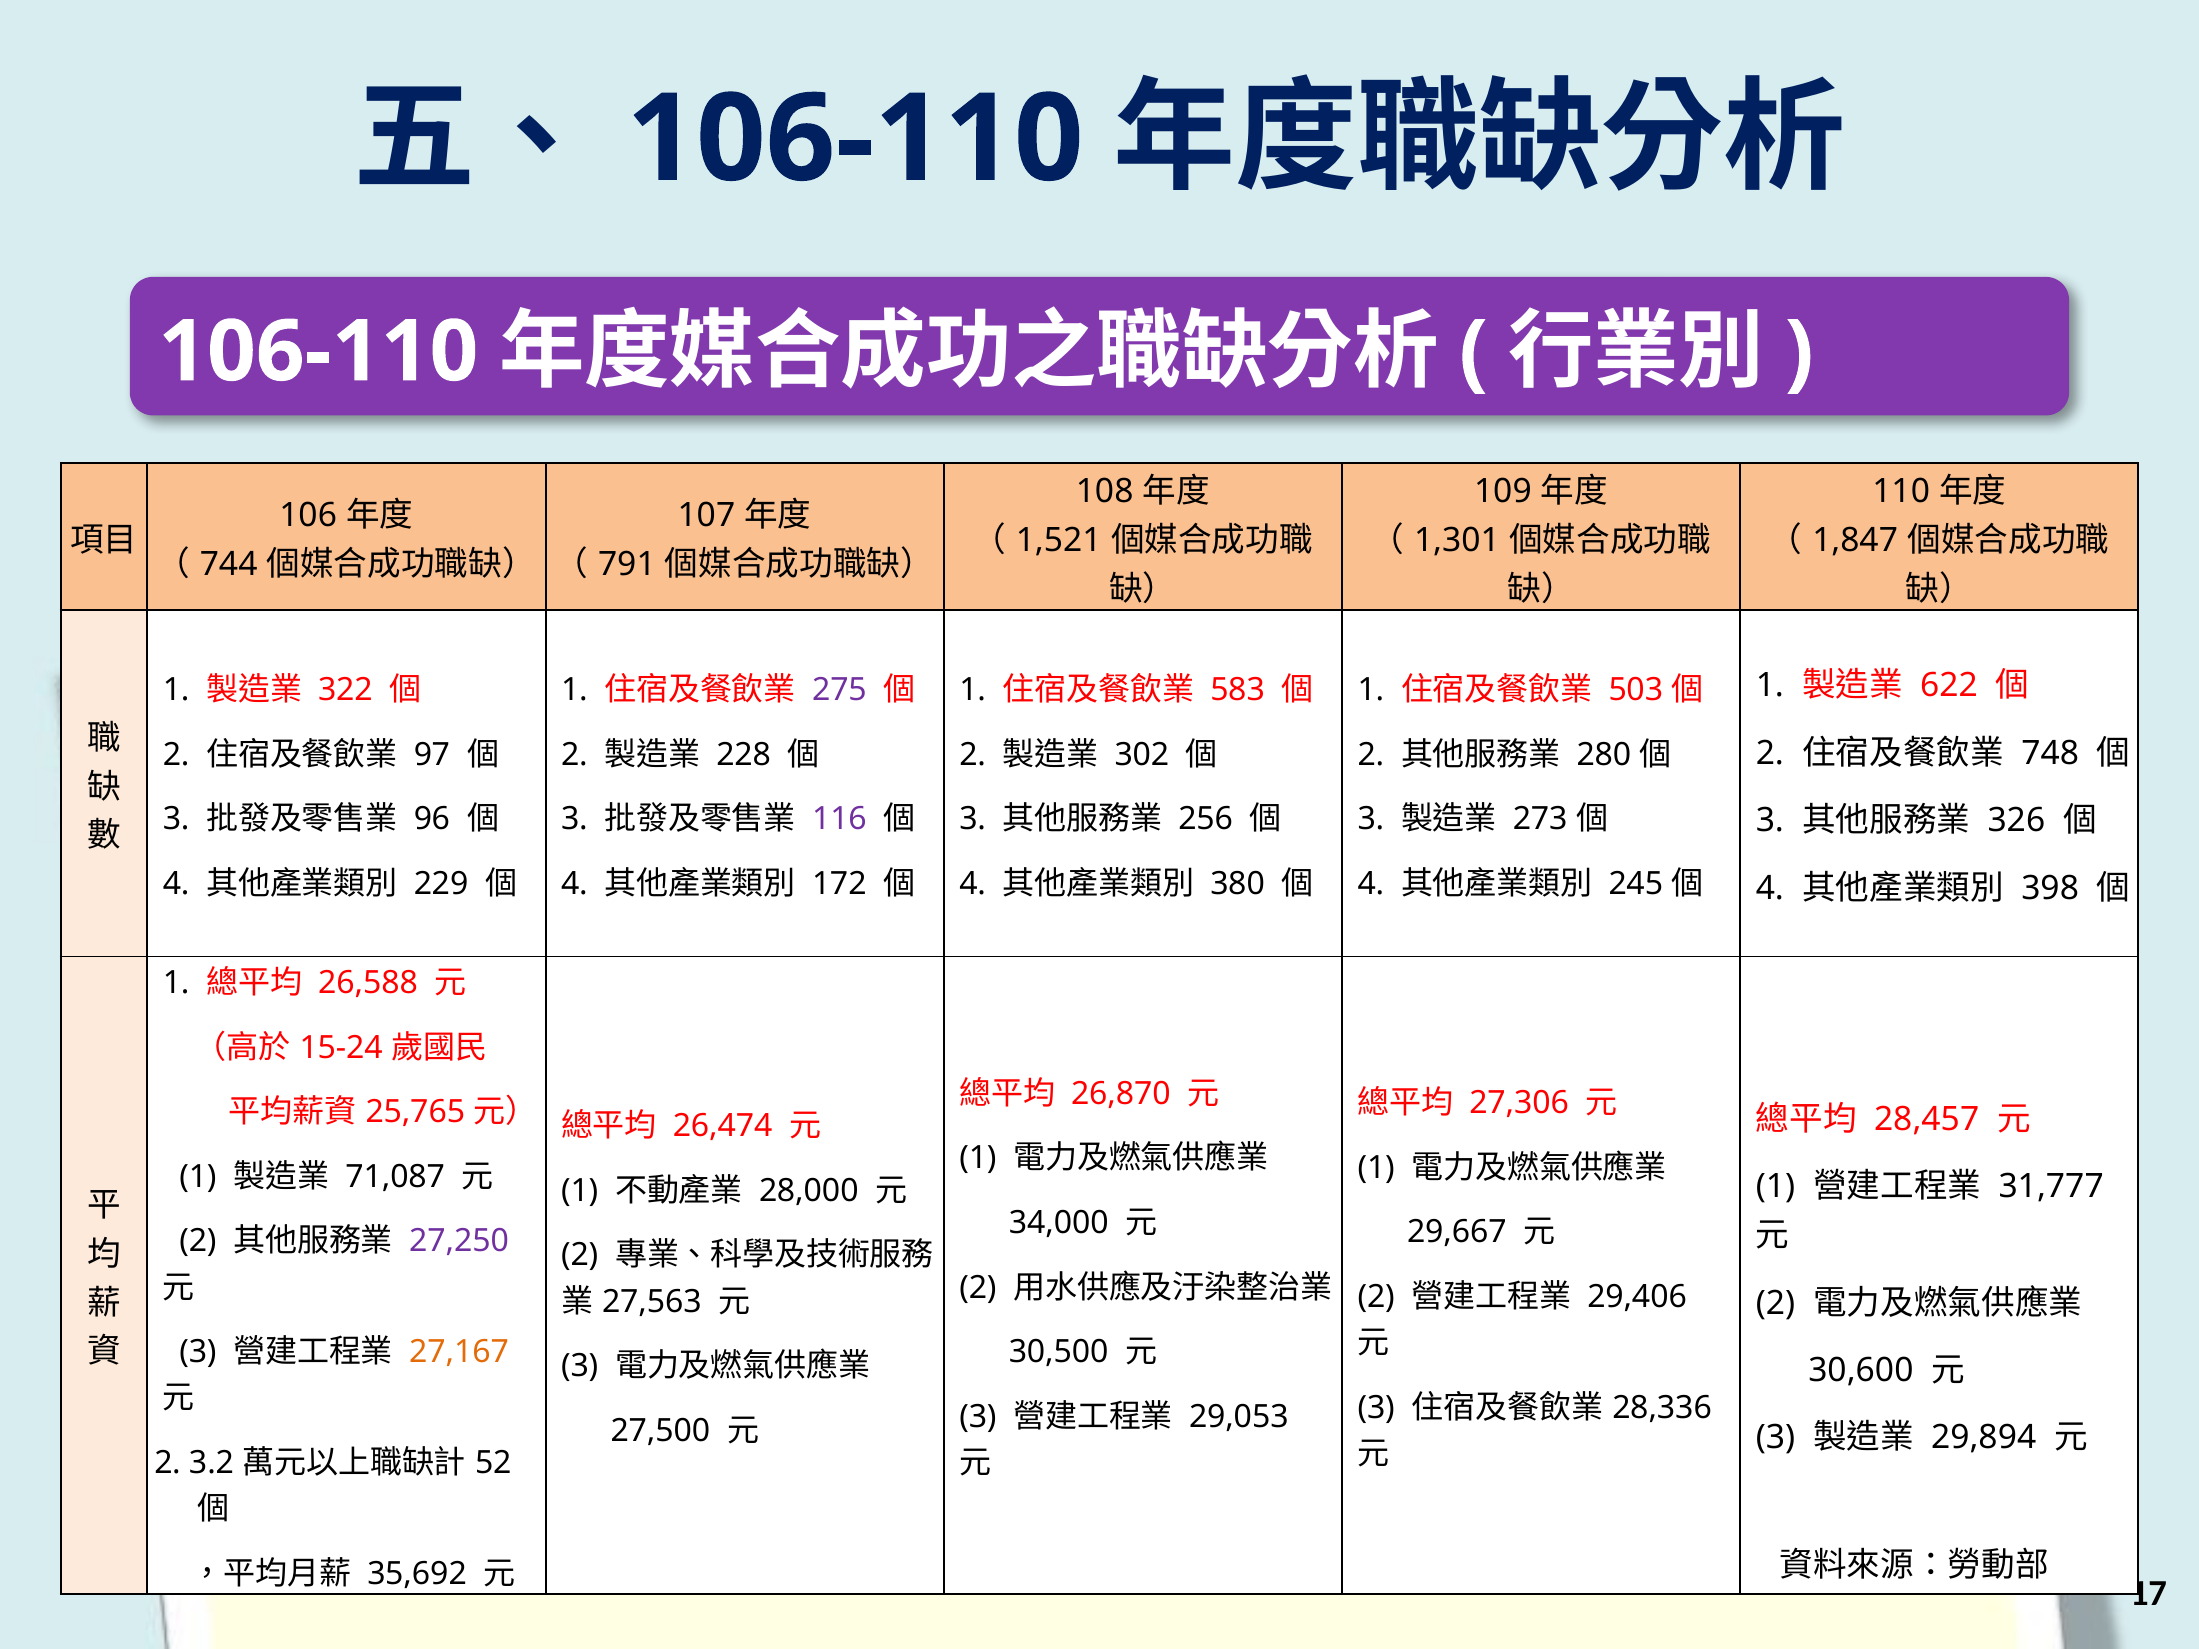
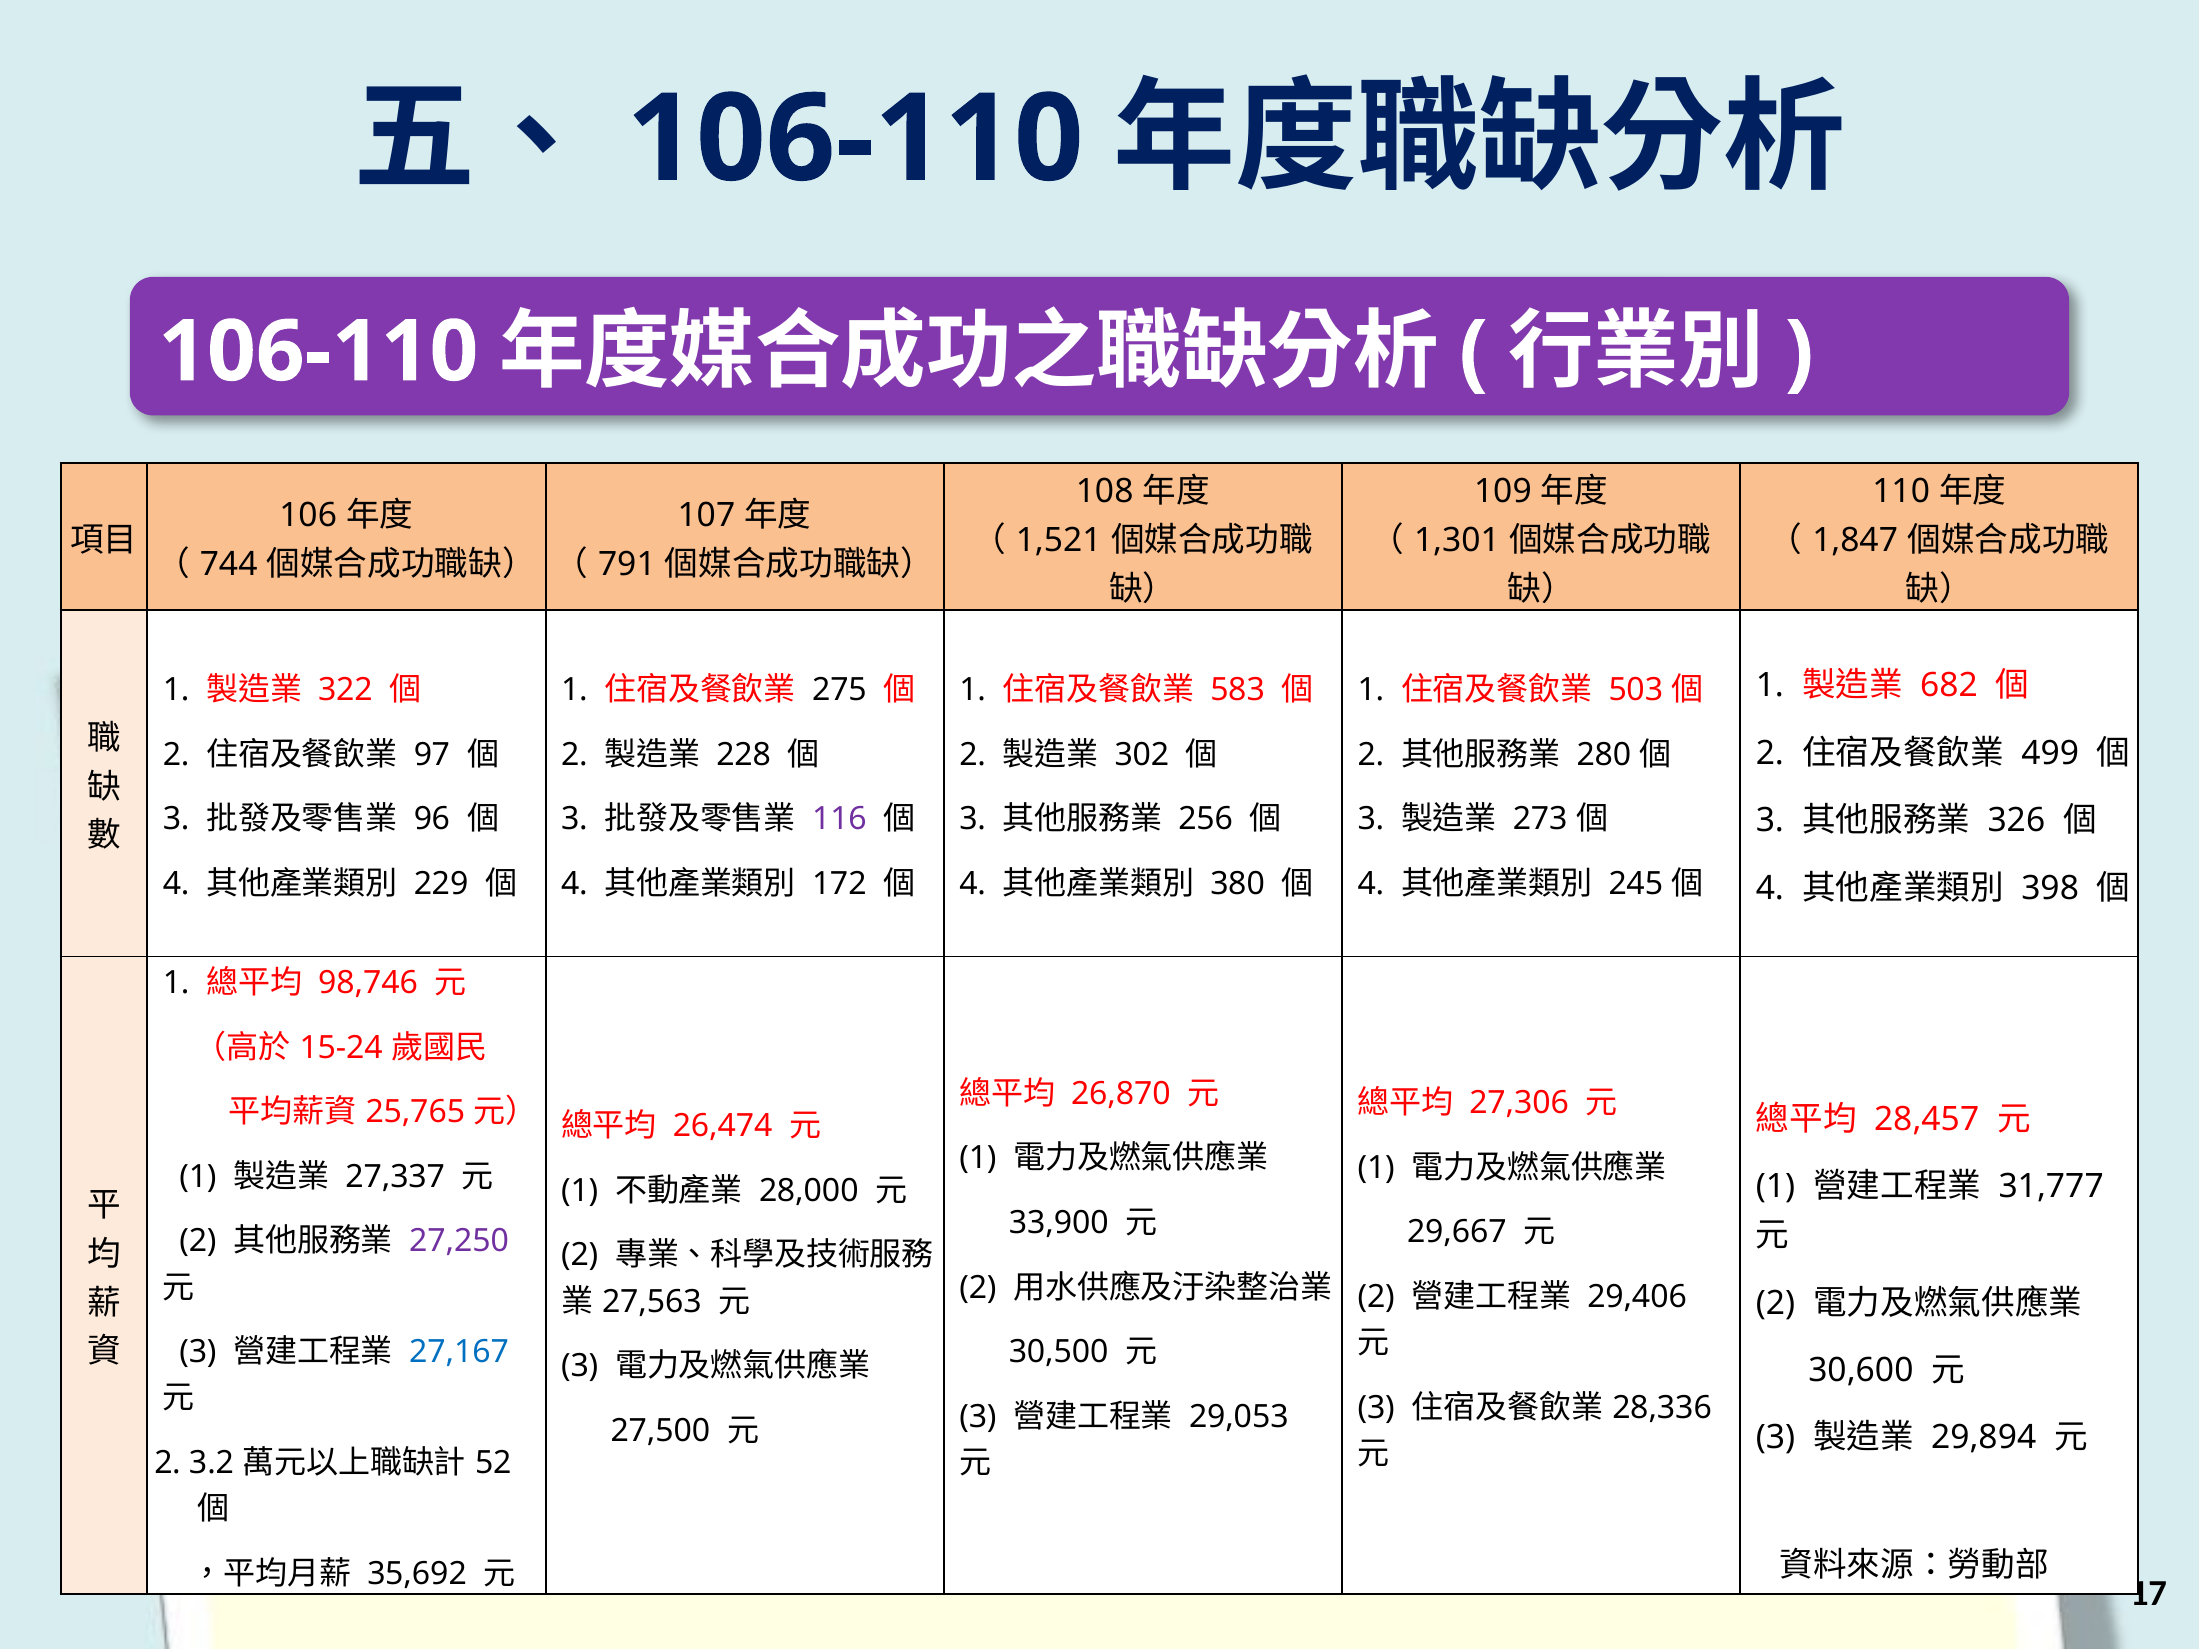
622: 622 -> 682
275 colour: purple -> black
748: 748 -> 499
26,588: 26,588 -> 98,746
71,087: 71,087 -> 27,337
34,000: 34,000 -> 33,900
27,167 colour: orange -> blue
